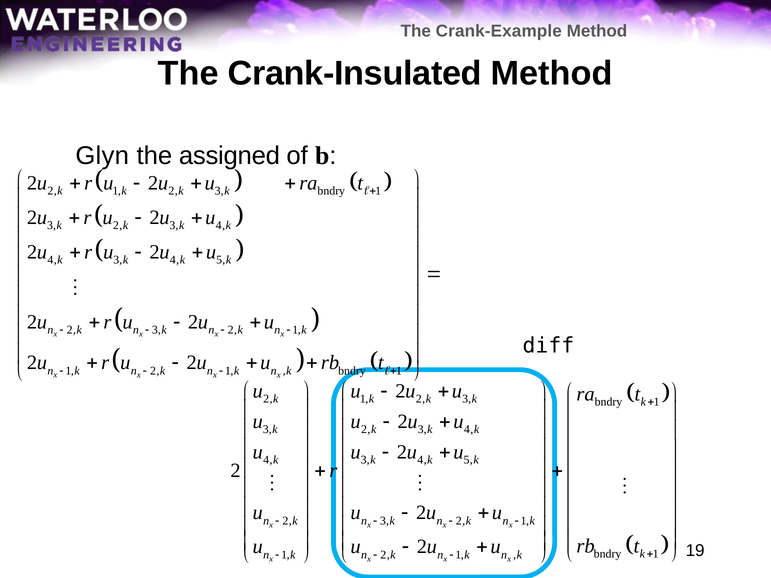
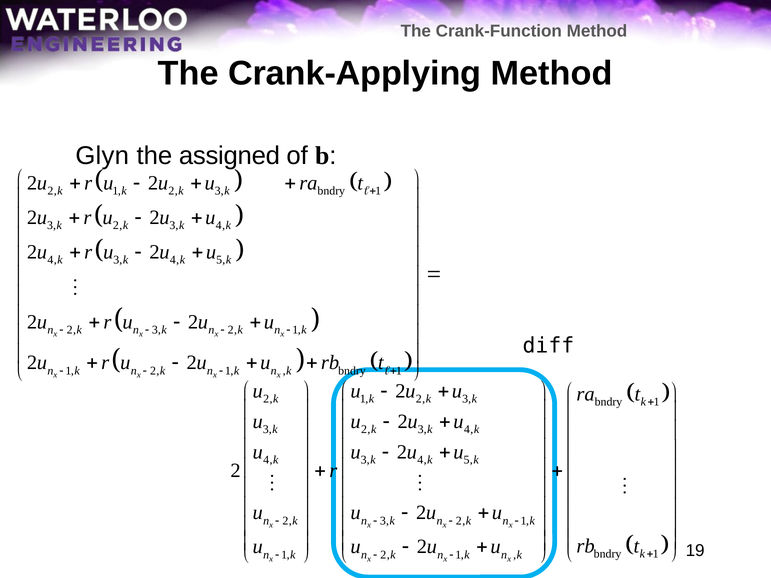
Crank-Example: Crank-Example -> Crank-Function
Crank-Insulated: Crank-Insulated -> Crank-Applying
